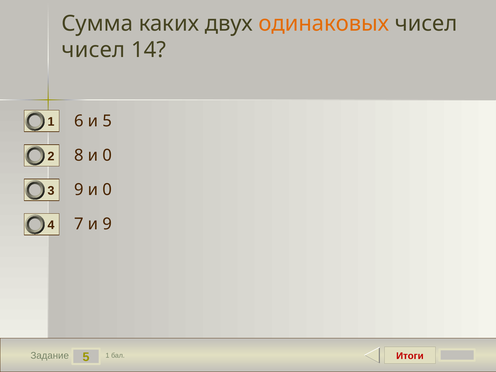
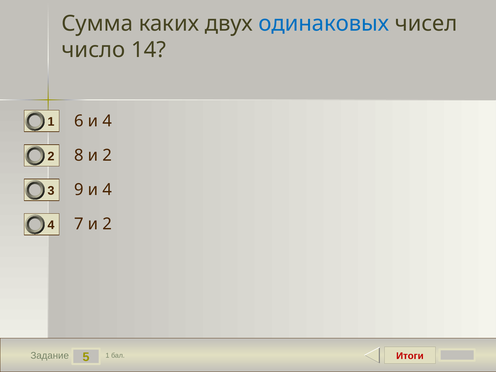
одинаковых colour: orange -> blue
чисел at (93, 50): чисел -> число
6 и 5: 5 -> 4
8 и 0: 0 -> 2
9 и 0: 0 -> 4
7 и 9: 9 -> 2
